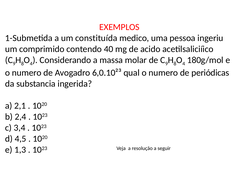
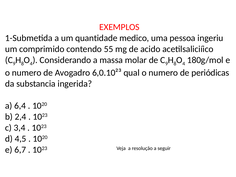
constituída: constituída -> quantidade
40: 40 -> 55
2,1: 2,1 -> 6,4
1,3: 1,3 -> 6,7
